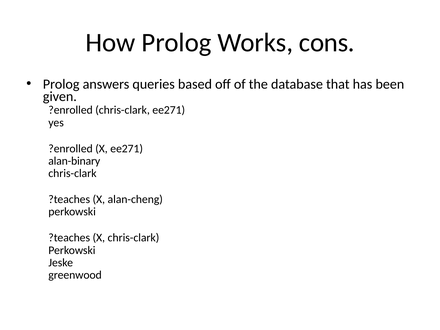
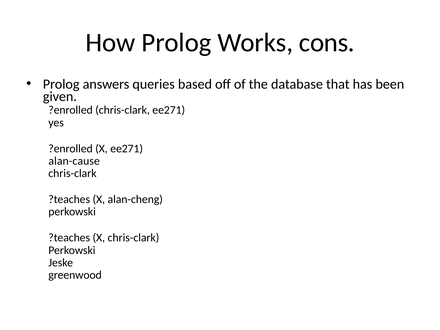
alan-binary: alan-binary -> alan-cause
